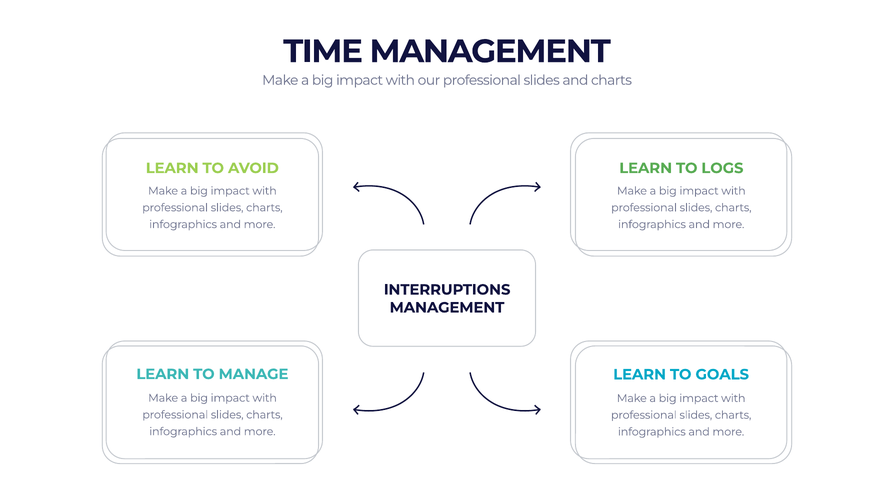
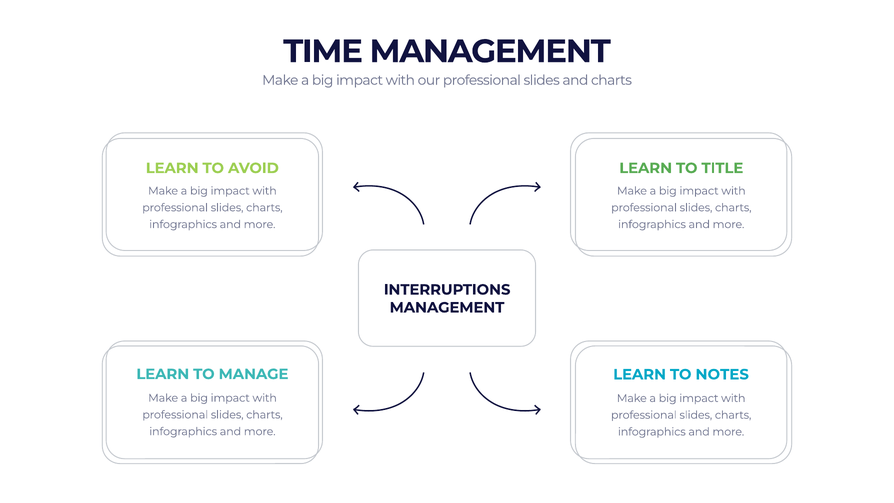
LOGS: LOGS -> TITLE
GOALS: GOALS -> NOTES
